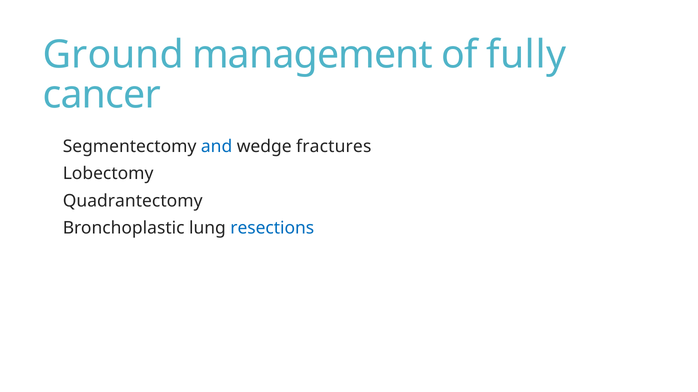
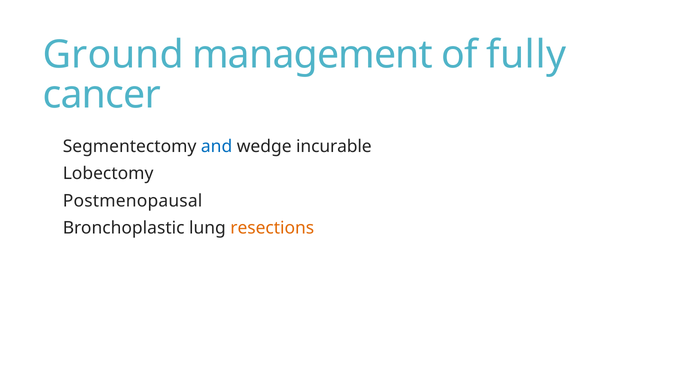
fractures: fractures -> incurable
Quadrantectomy: Quadrantectomy -> Postmenopausal
resections colour: blue -> orange
